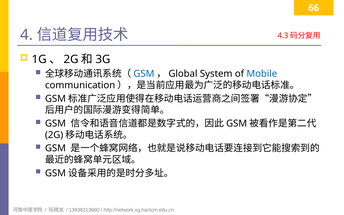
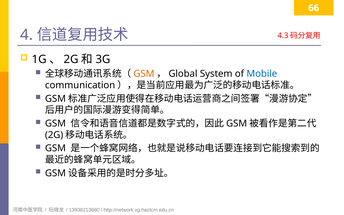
GSM at (144, 74) colour: blue -> orange
